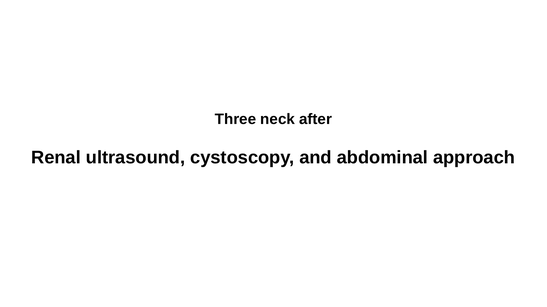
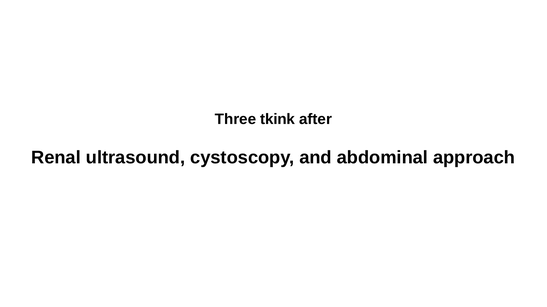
neck: neck -> tkink
